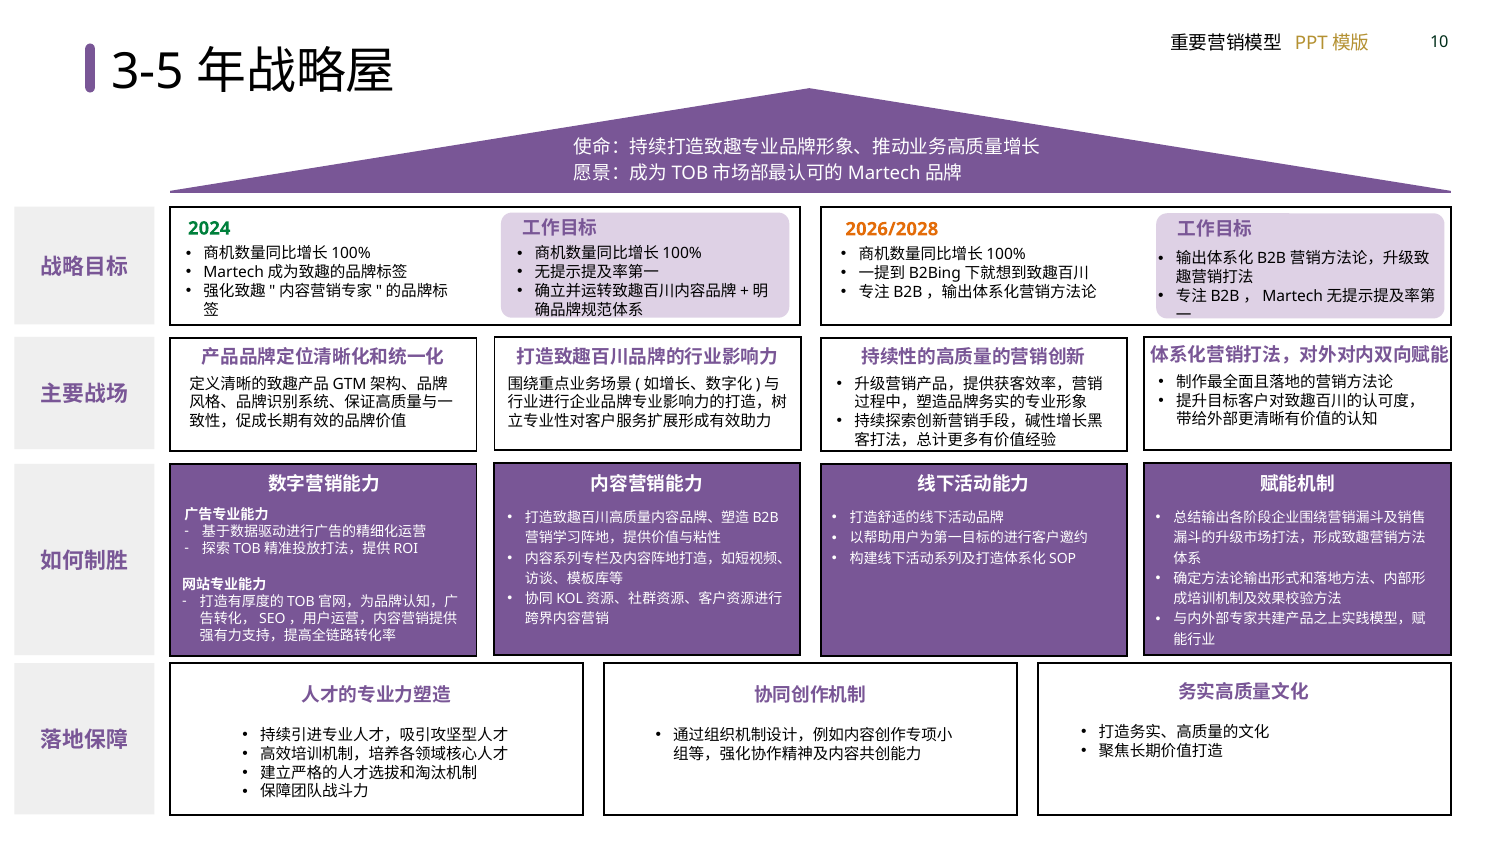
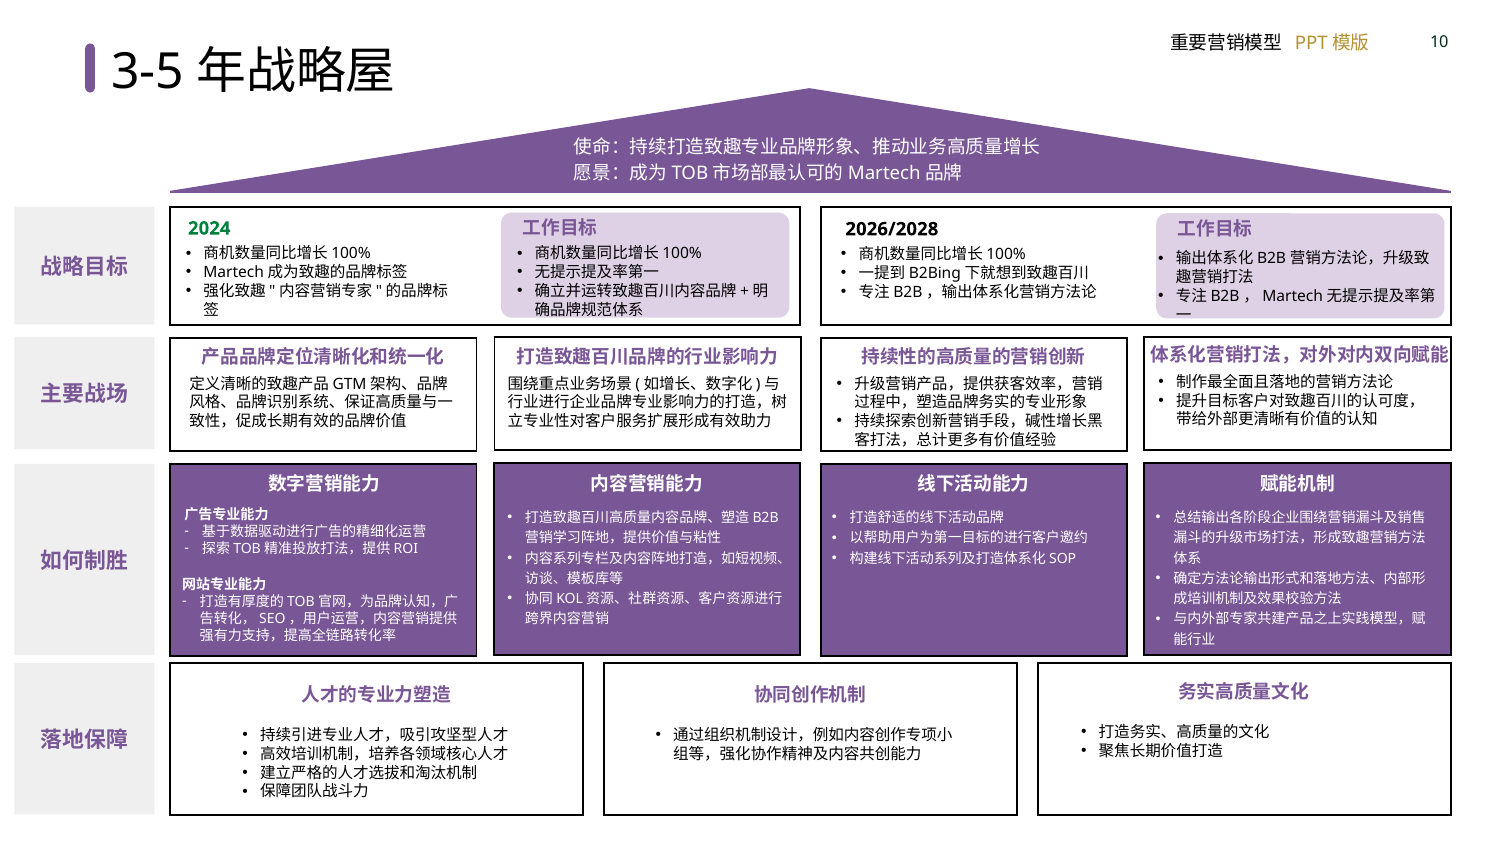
2026/2028 colour: orange -> black
